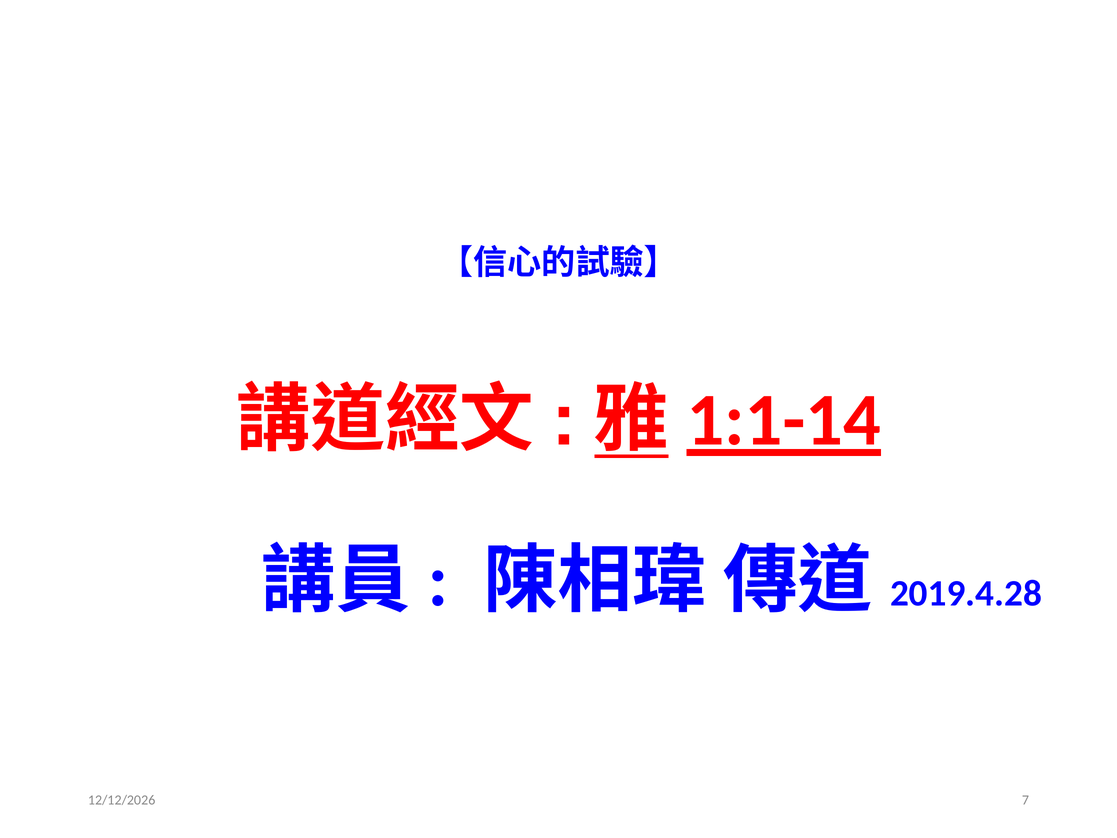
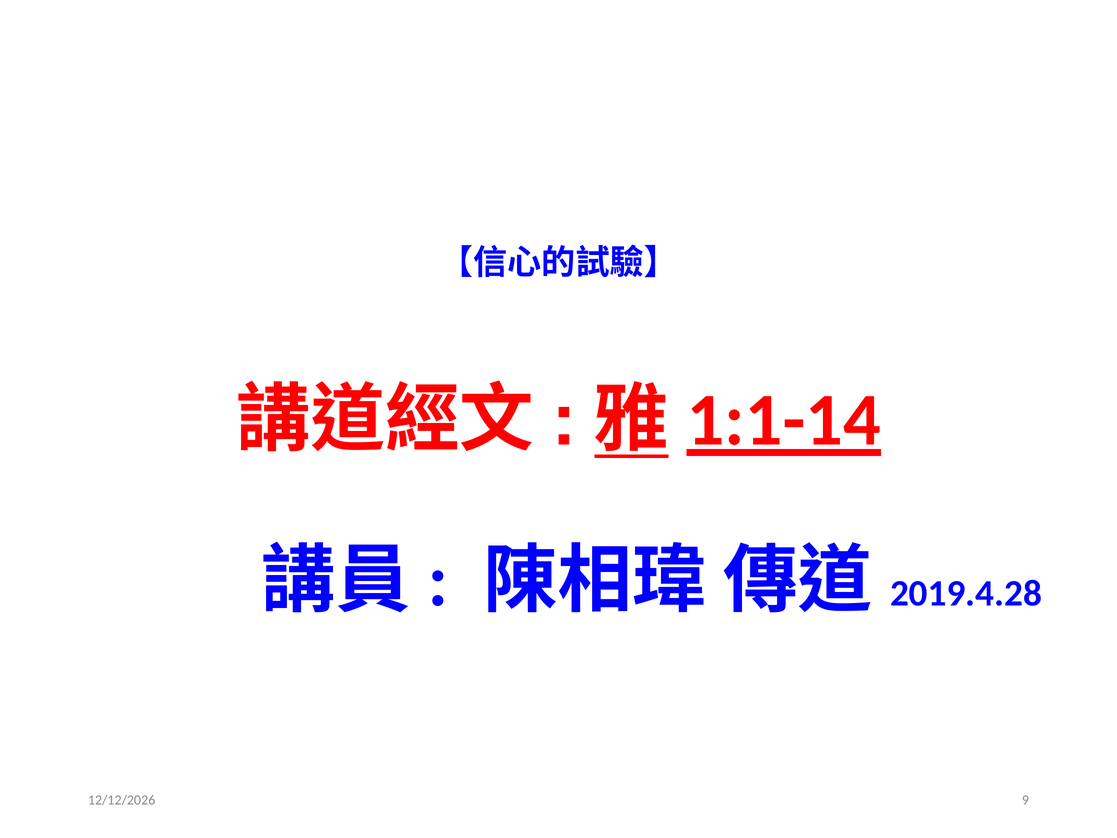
7: 7 -> 9
